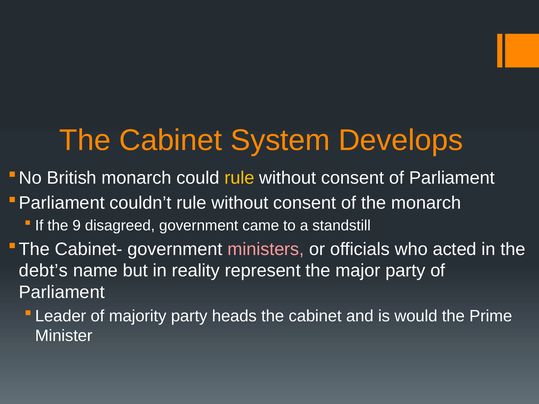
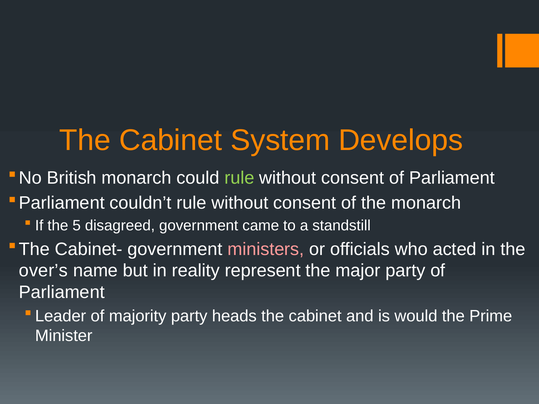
rule at (239, 178) colour: yellow -> light green
9: 9 -> 5
debt’s: debt’s -> over’s
